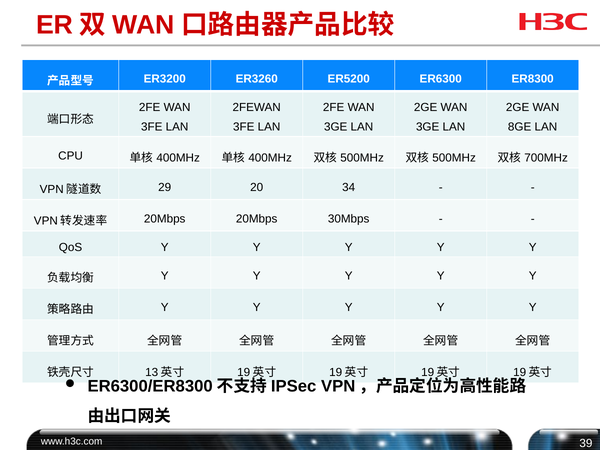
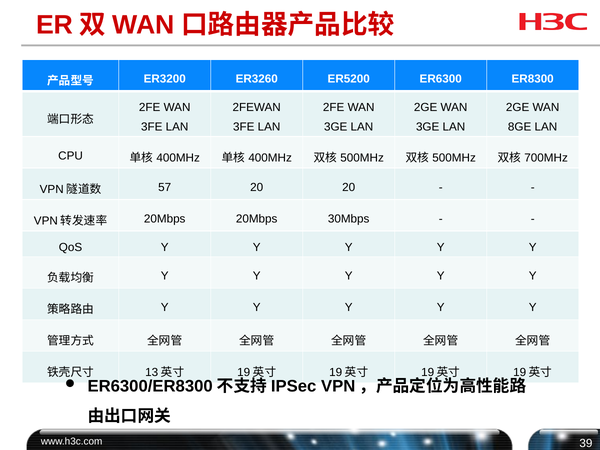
29: 29 -> 57
20 34: 34 -> 20
